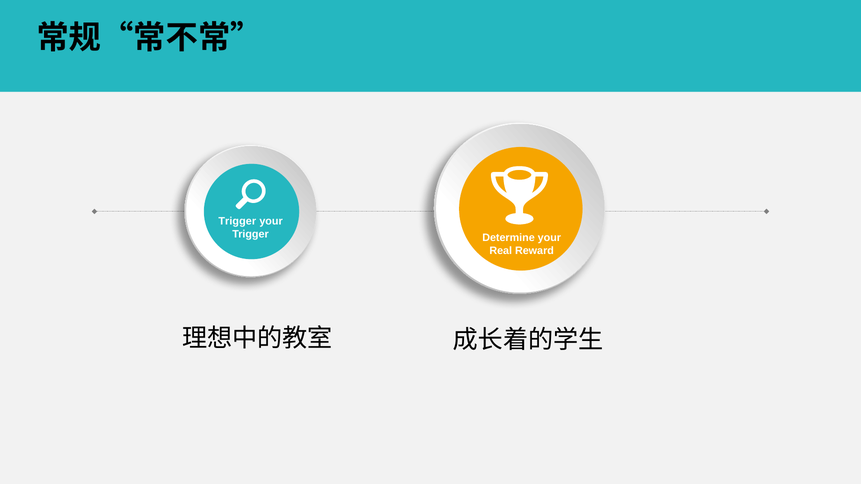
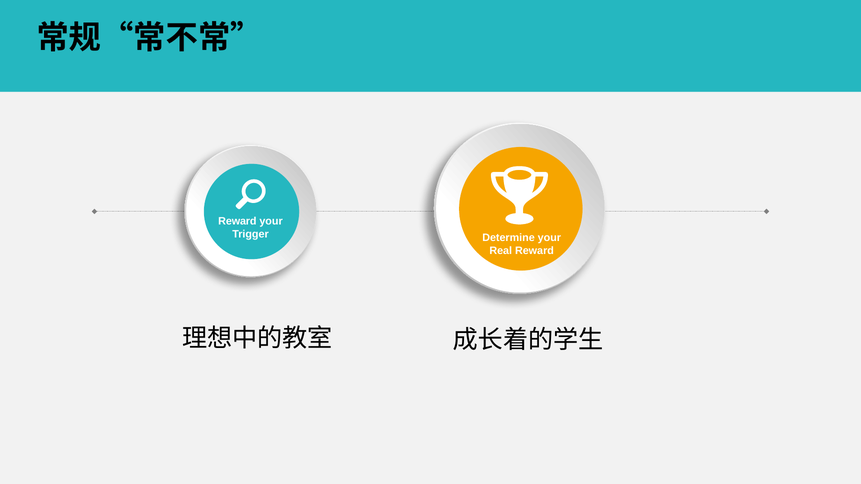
Trigger at (237, 221): Trigger -> Reward
